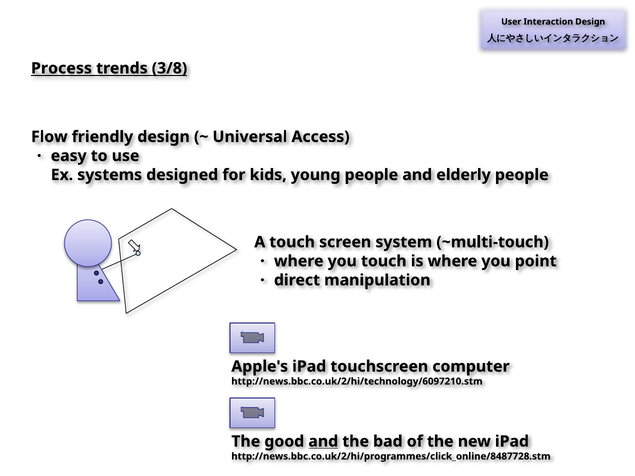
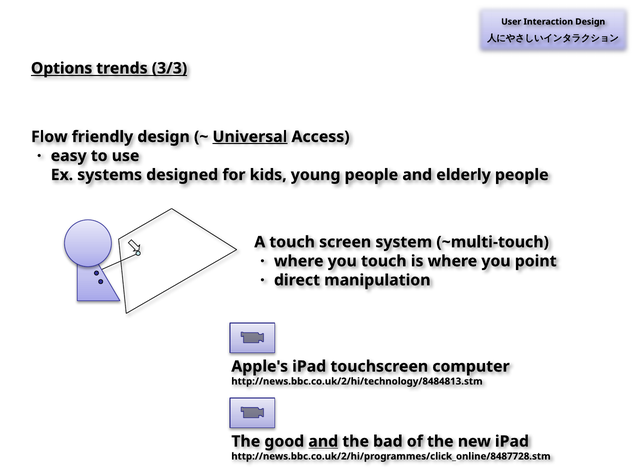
Process: Process -> Options
3/8: 3/8 -> 3/3
Universal underline: none -> present
http://news.bbc.co.uk/2/hi/technology/6097210.stm: http://news.bbc.co.uk/2/hi/technology/6097210.stm -> http://news.bbc.co.uk/2/hi/technology/8484813.stm
